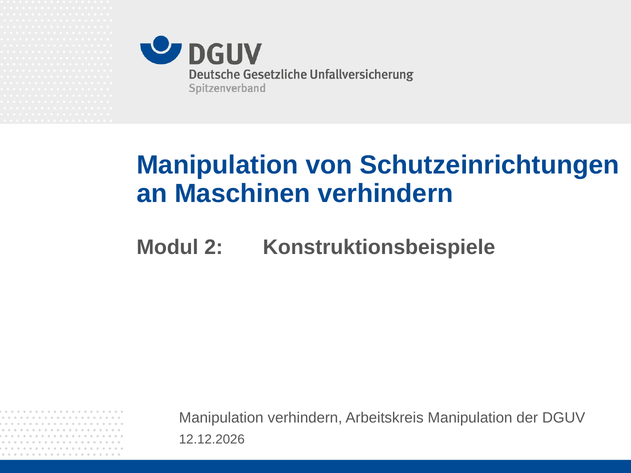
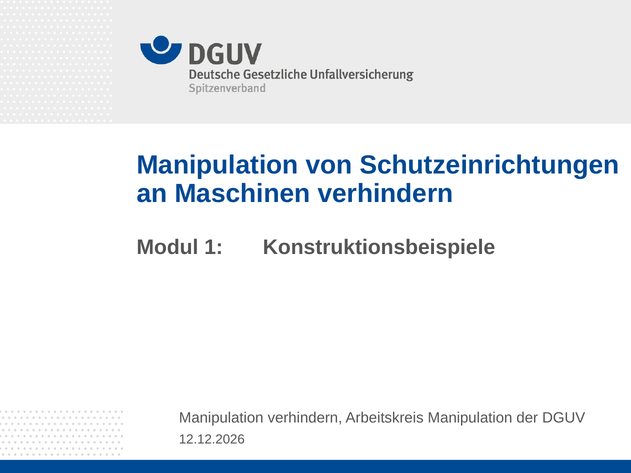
2: 2 -> 1
